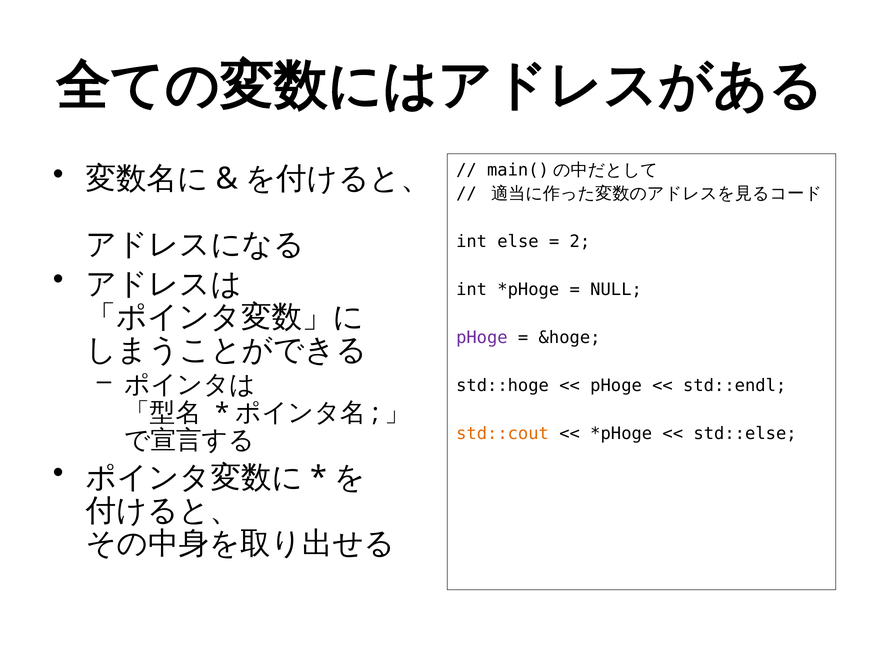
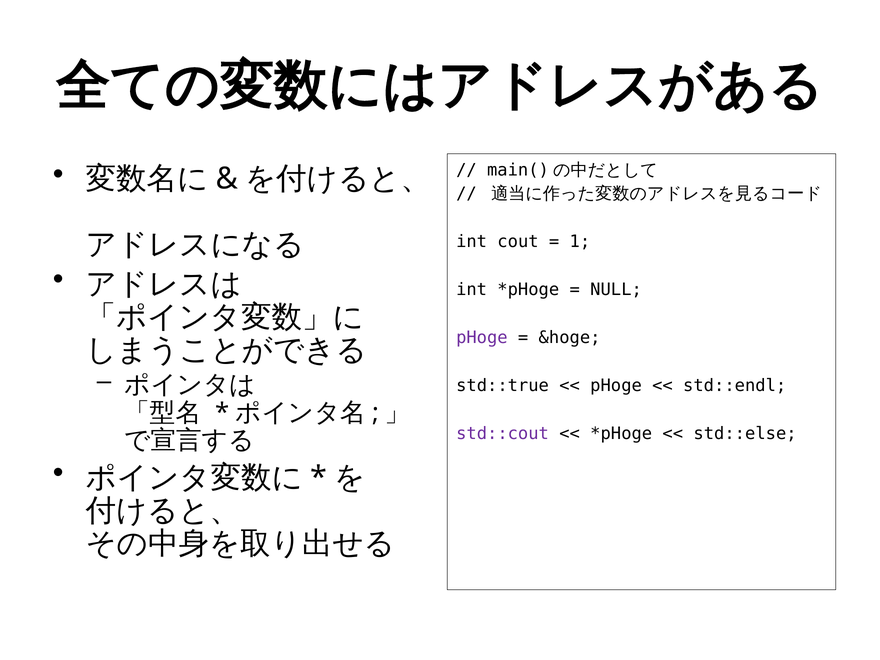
else: else -> cout
2: 2 -> 1
std::hoge: std::hoge -> std::true
std::cout colour: orange -> purple
